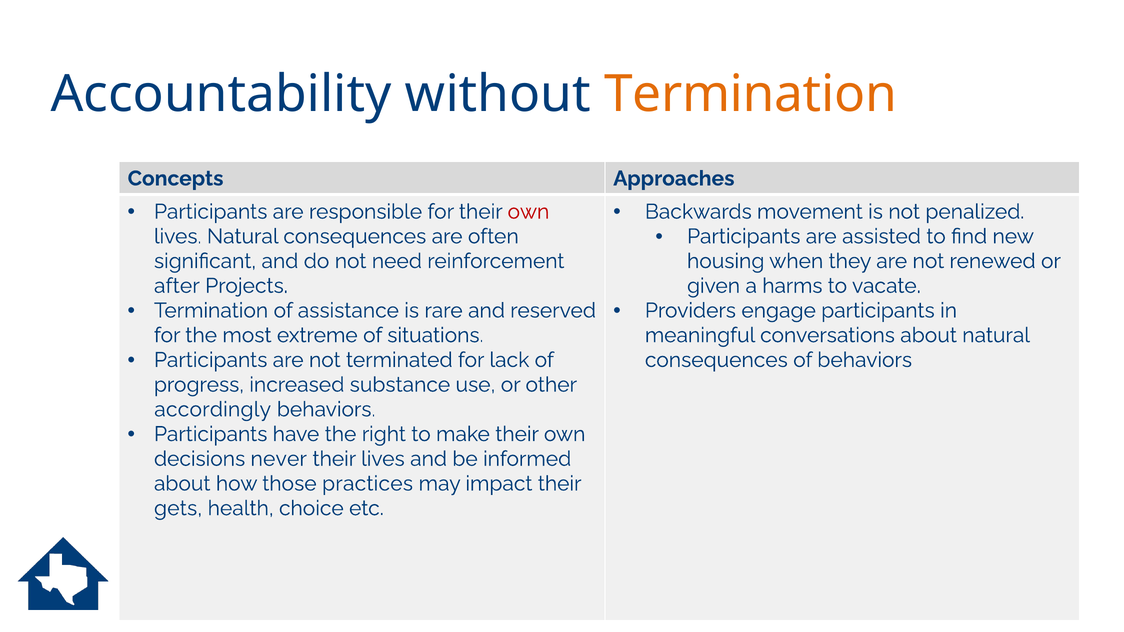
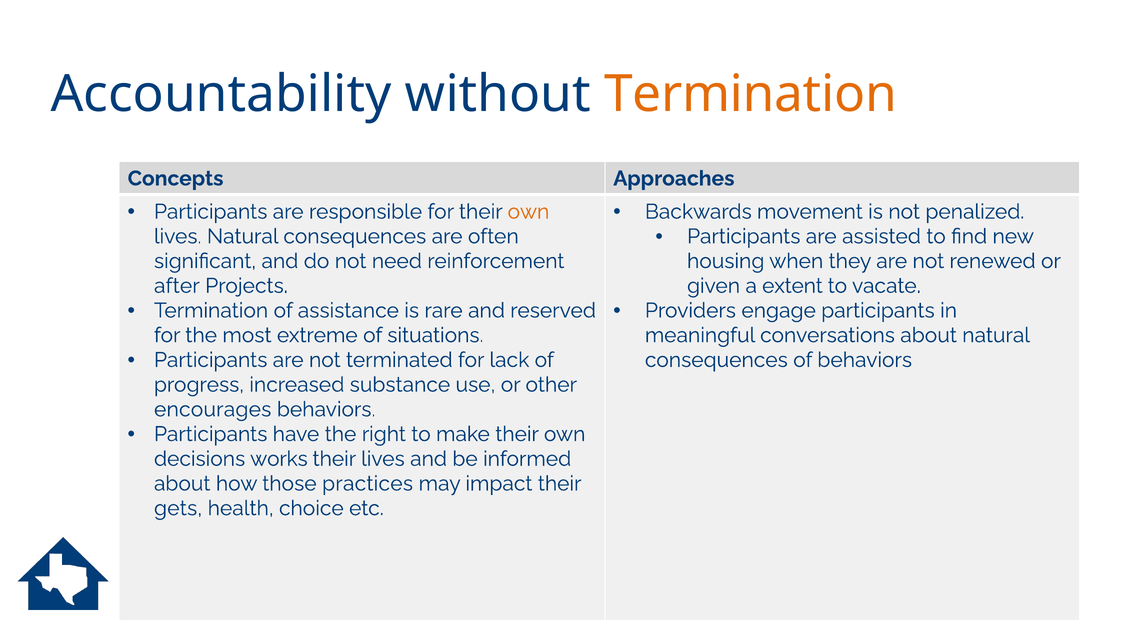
own at (528, 212) colour: red -> orange
harms: harms -> extent
accordingly: accordingly -> encourages
never: never -> works
